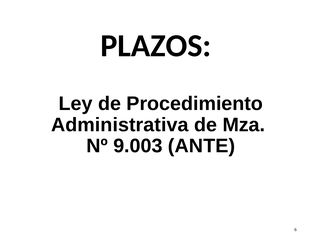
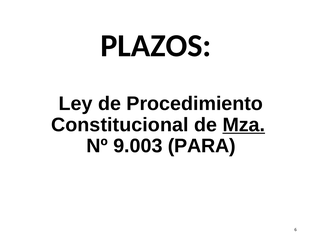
Administrativa: Administrativa -> Constitucional
Mza underline: none -> present
ANTE: ANTE -> PARA
